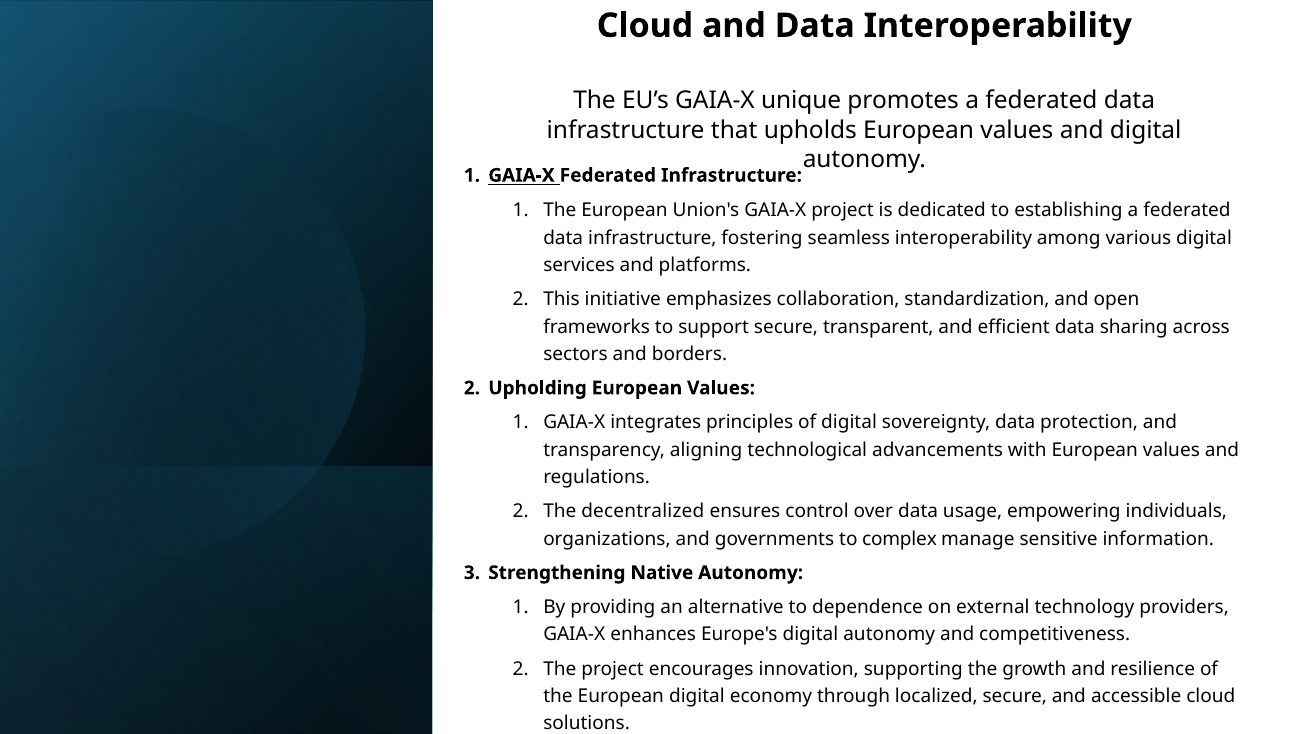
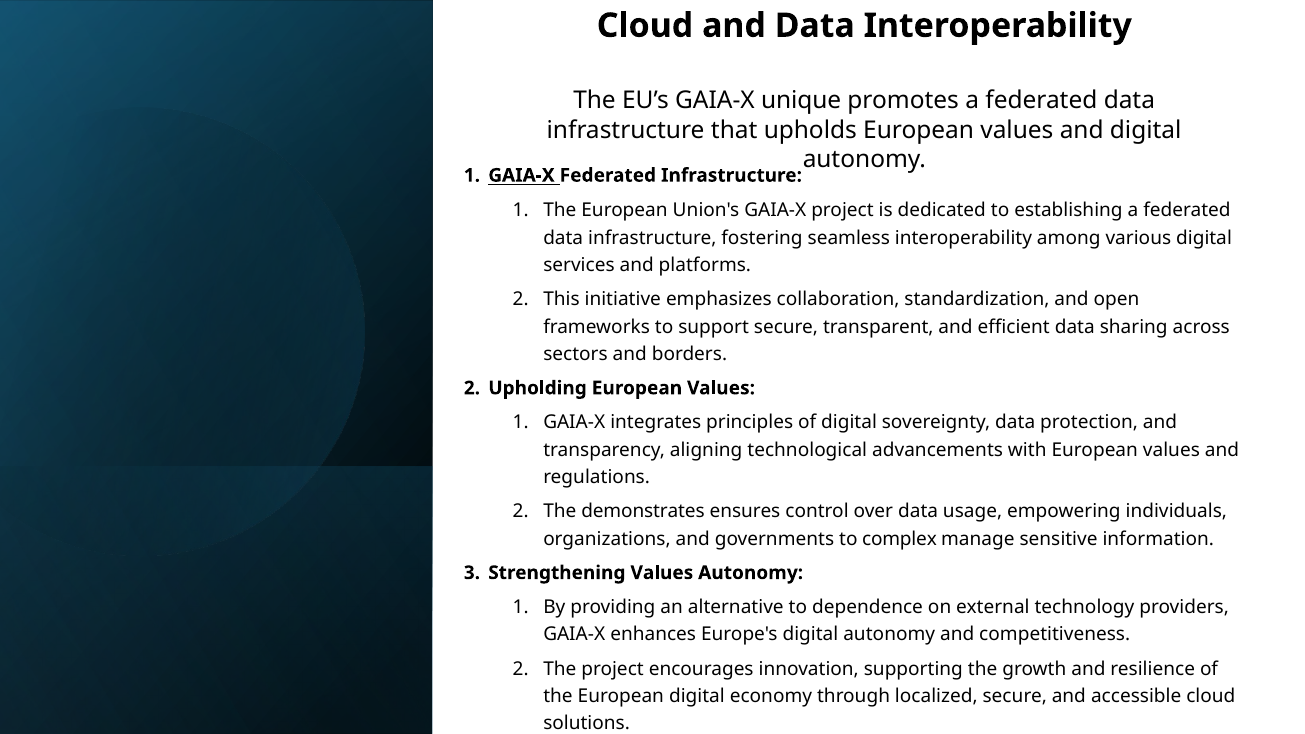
decentralized: decentralized -> demonstrates
Strengthening Native: Native -> Values
